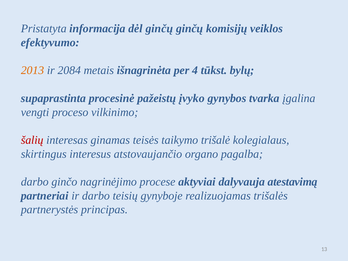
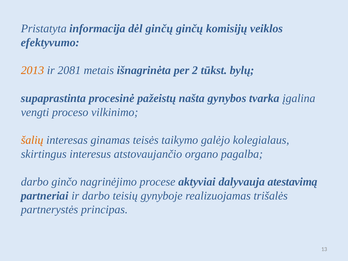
2084: 2084 -> 2081
4: 4 -> 2
įvyko: įvyko -> našta
šalių colour: red -> orange
trišalė: trišalė -> galėjo
